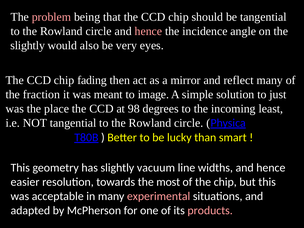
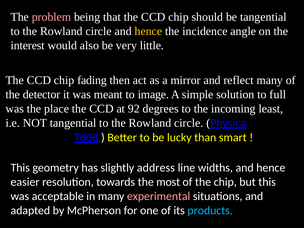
hence at (148, 31) colour: pink -> yellow
slightly at (28, 45): slightly -> interest
eyes: eyes -> little
fraction: fraction -> detector
just: just -> full
98: 98 -> 92
vacuum: vacuum -> address
products colour: pink -> light blue
